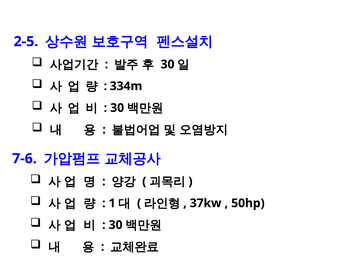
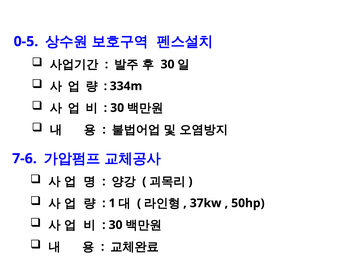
2-5: 2-5 -> 0-5
